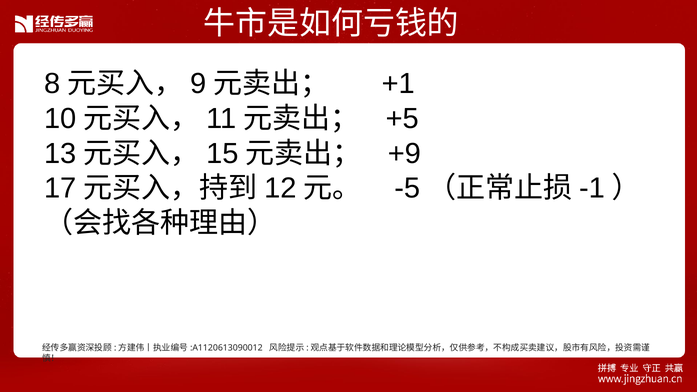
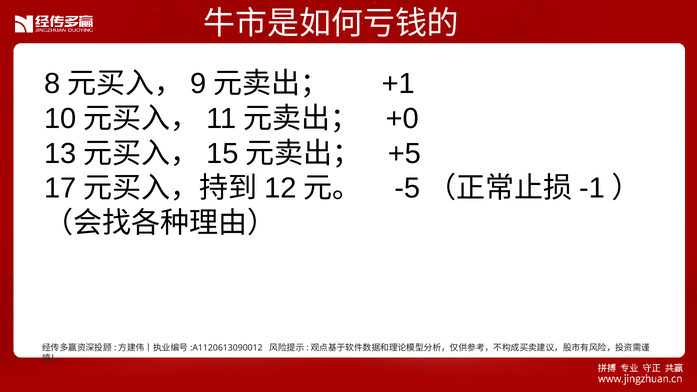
+5: +5 -> +0
+9: +9 -> +5
